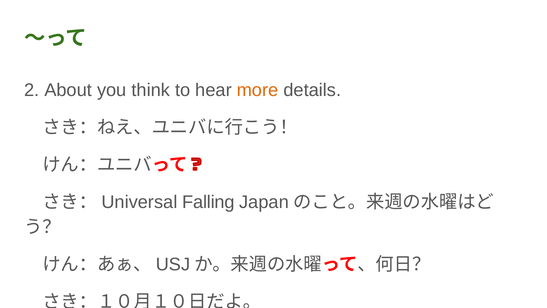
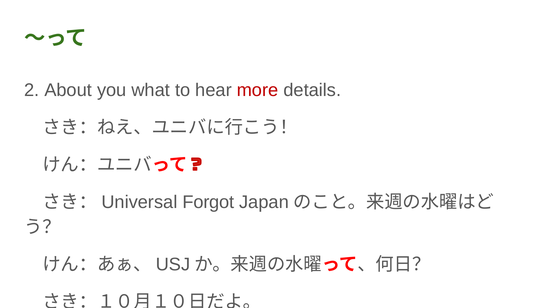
think: think -> what
more colour: orange -> red
Falling: Falling -> Forgot
